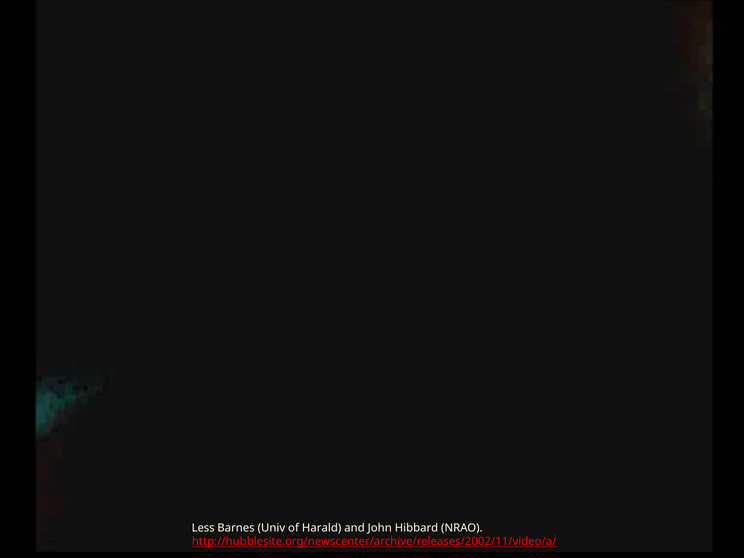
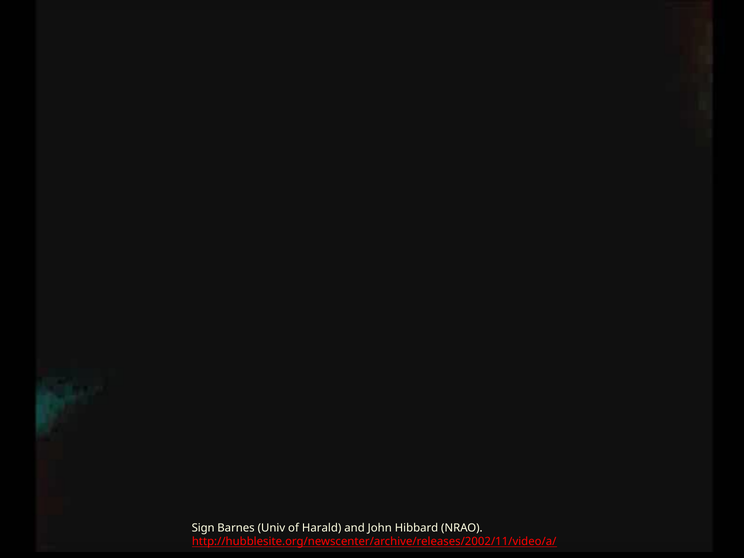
Less: Less -> Sign
